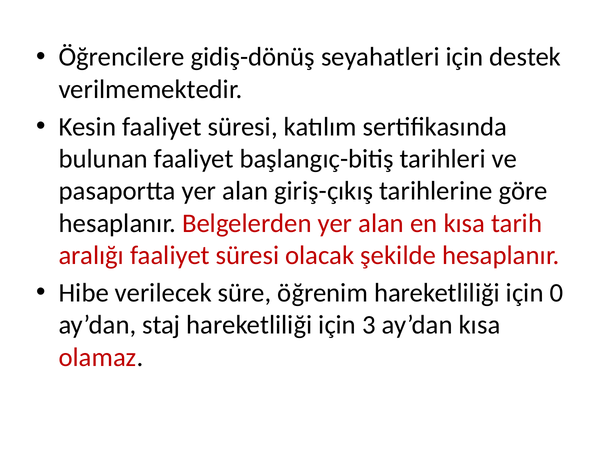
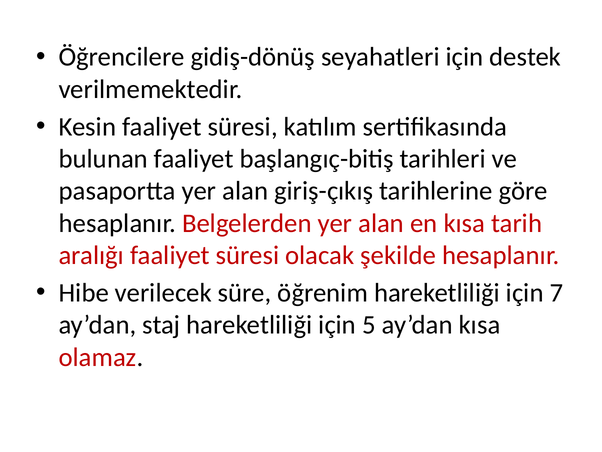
0: 0 -> 7
3: 3 -> 5
